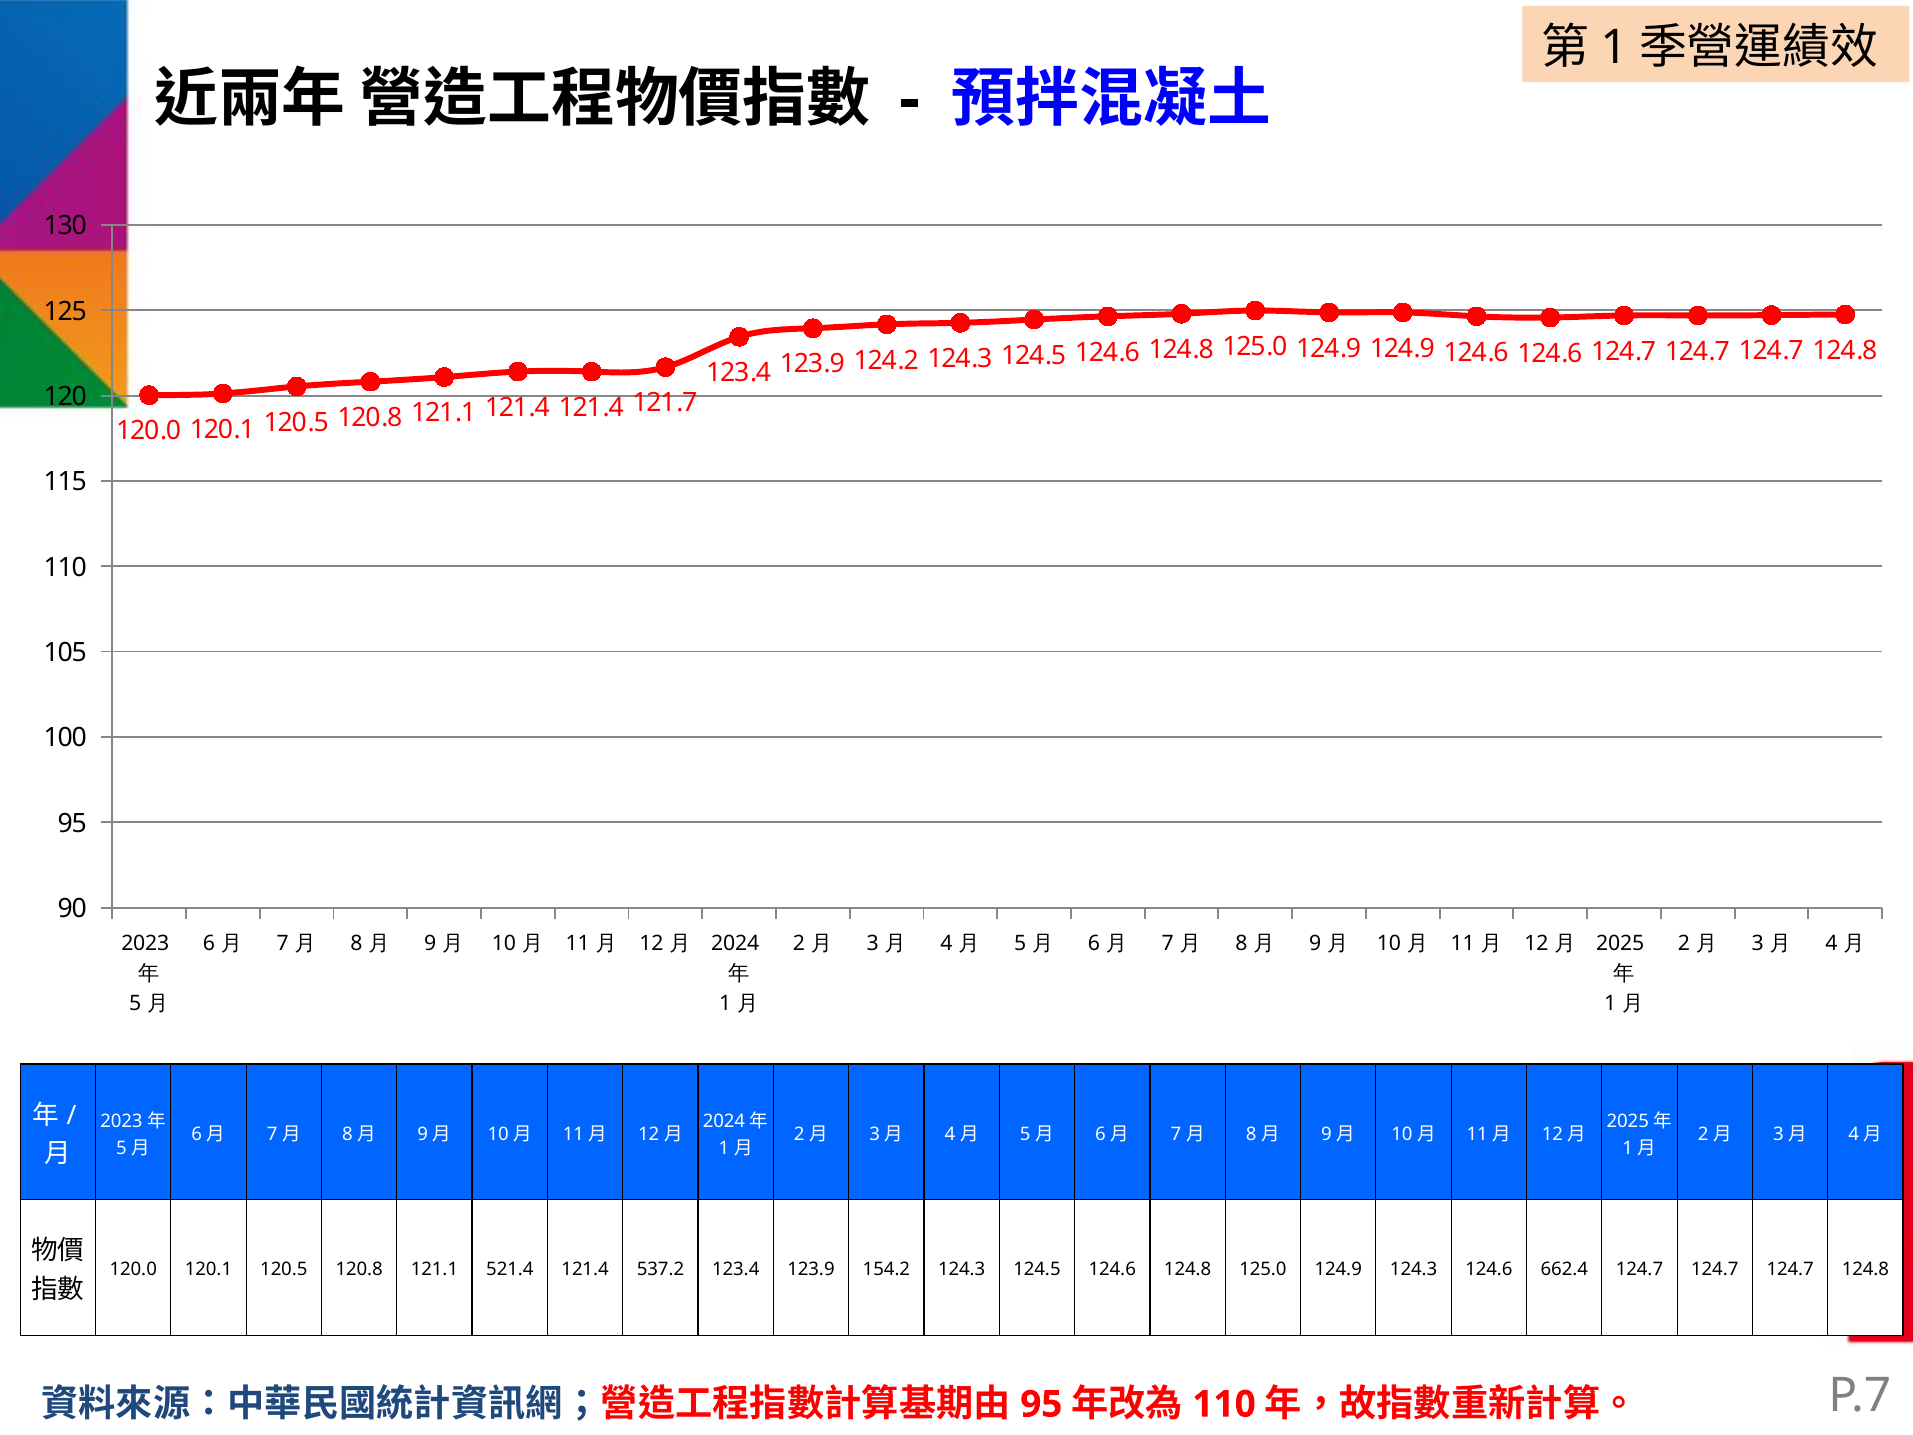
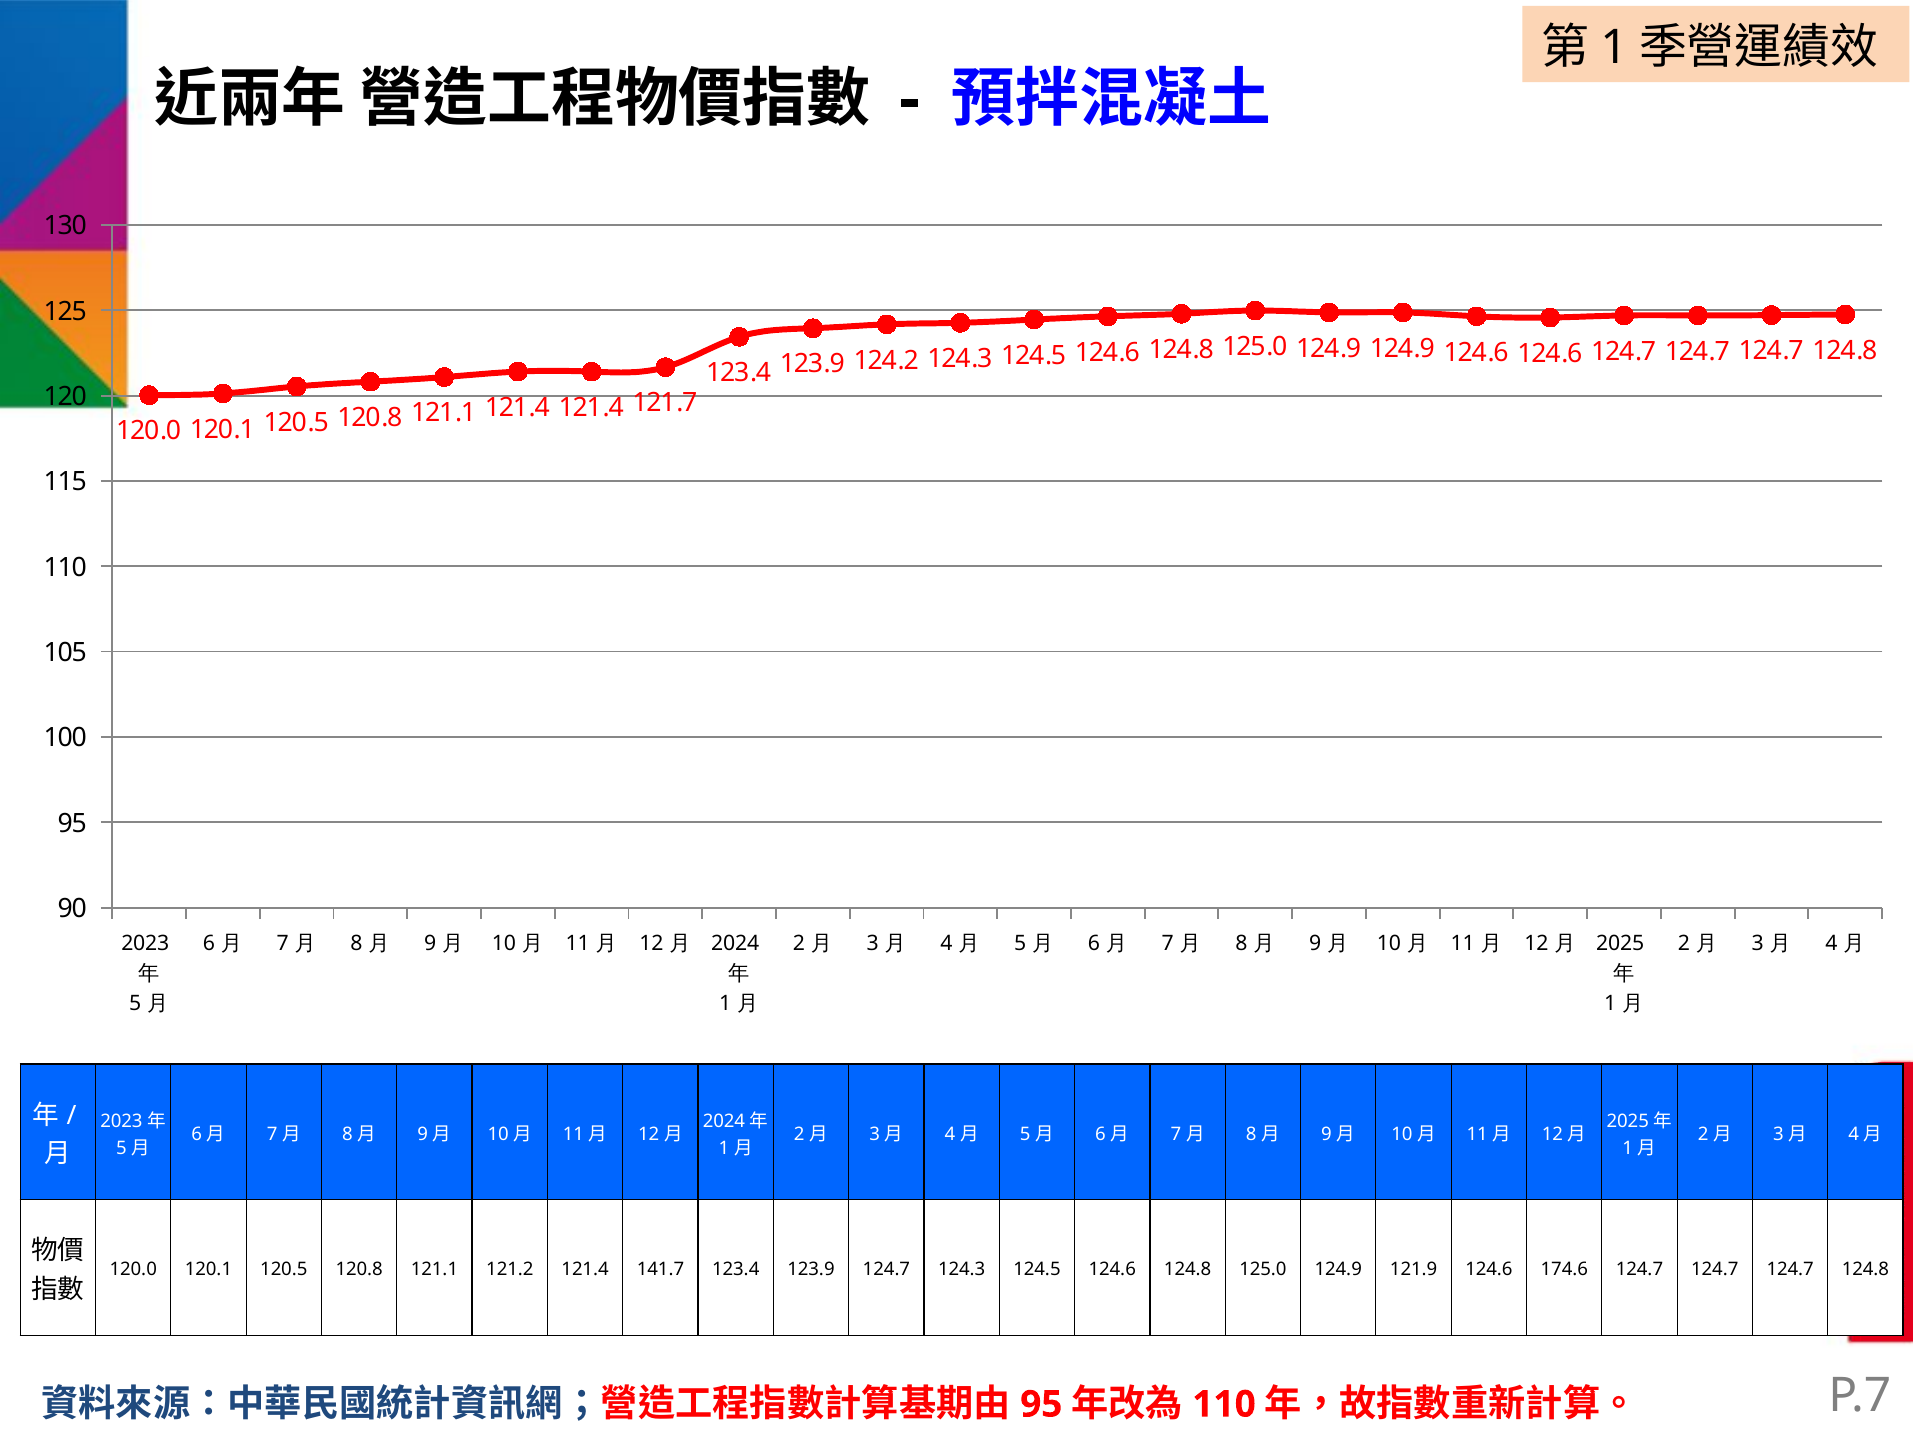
521.4: 521.4 -> 121.2
537.2: 537.2 -> 141.7
123.9 154.2: 154.2 -> 124.7
124.9 124.3: 124.3 -> 121.9
662.4: 662.4 -> 174.6
